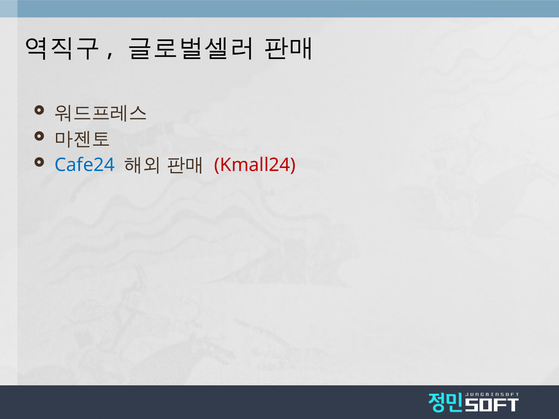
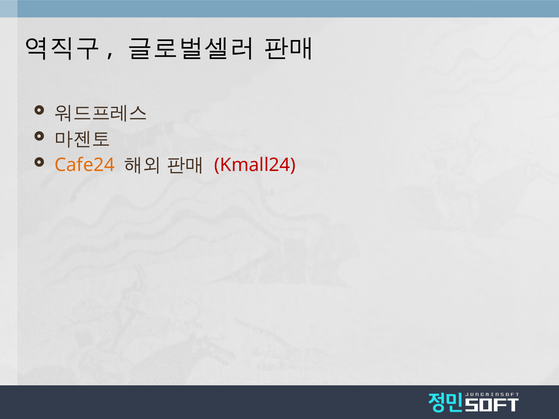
Cafe24 colour: blue -> orange
